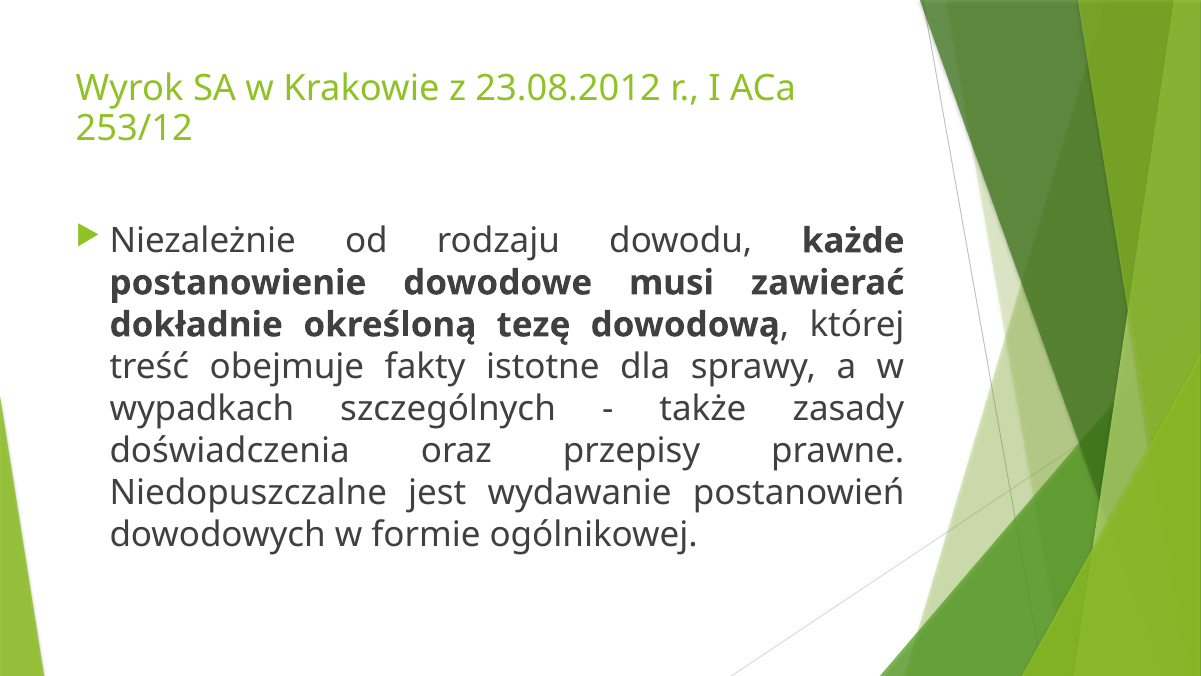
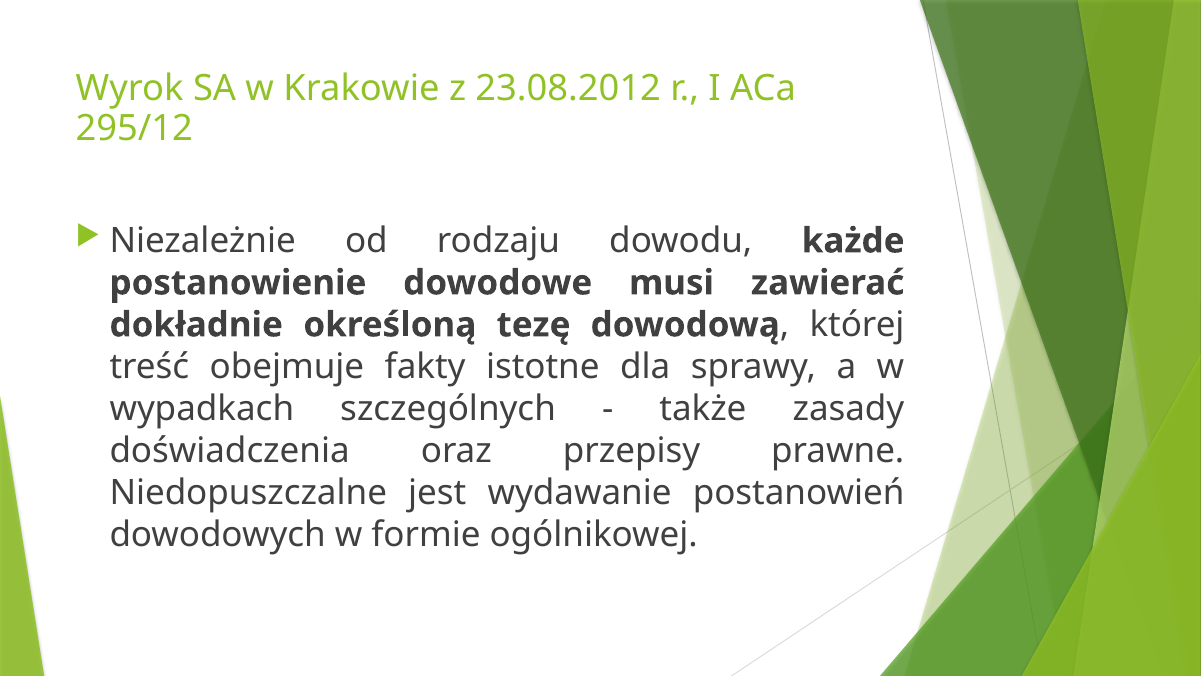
253/12: 253/12 -> 295/12
